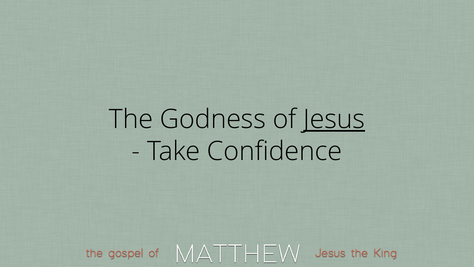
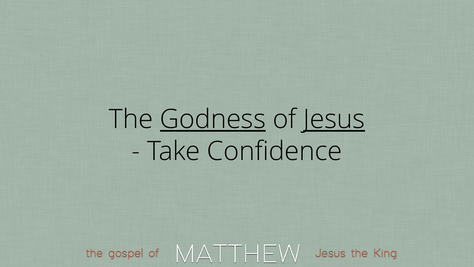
Godness underline: none -> present
